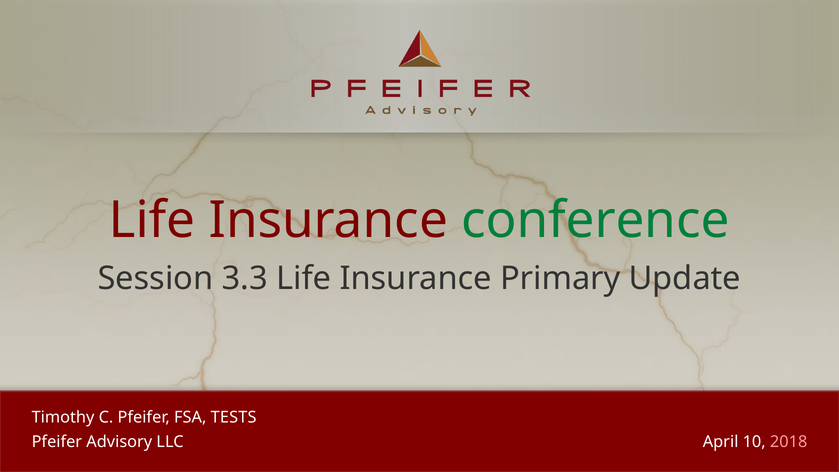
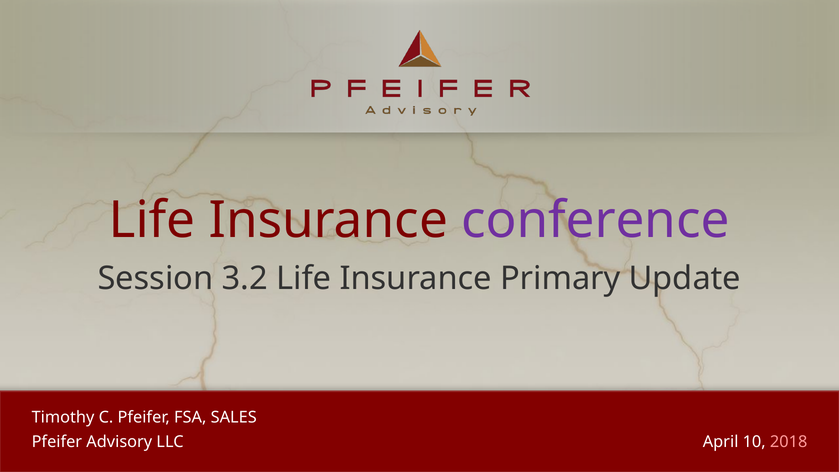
conference colour: green -> purple
3.3: 3.3 -> 3.2
TESTS: TESTS -> SALES
